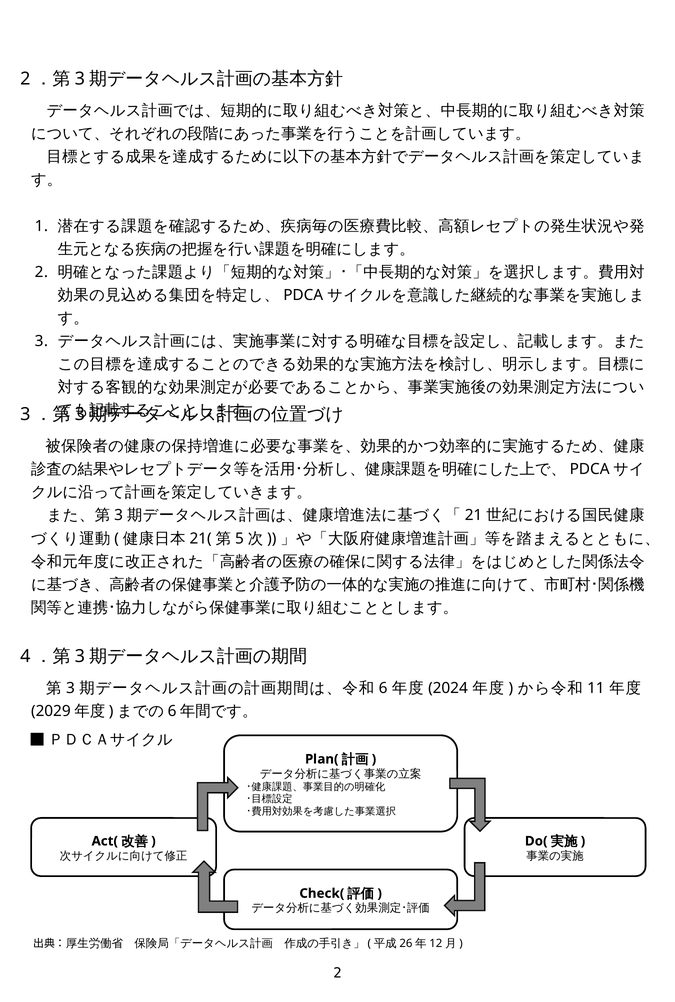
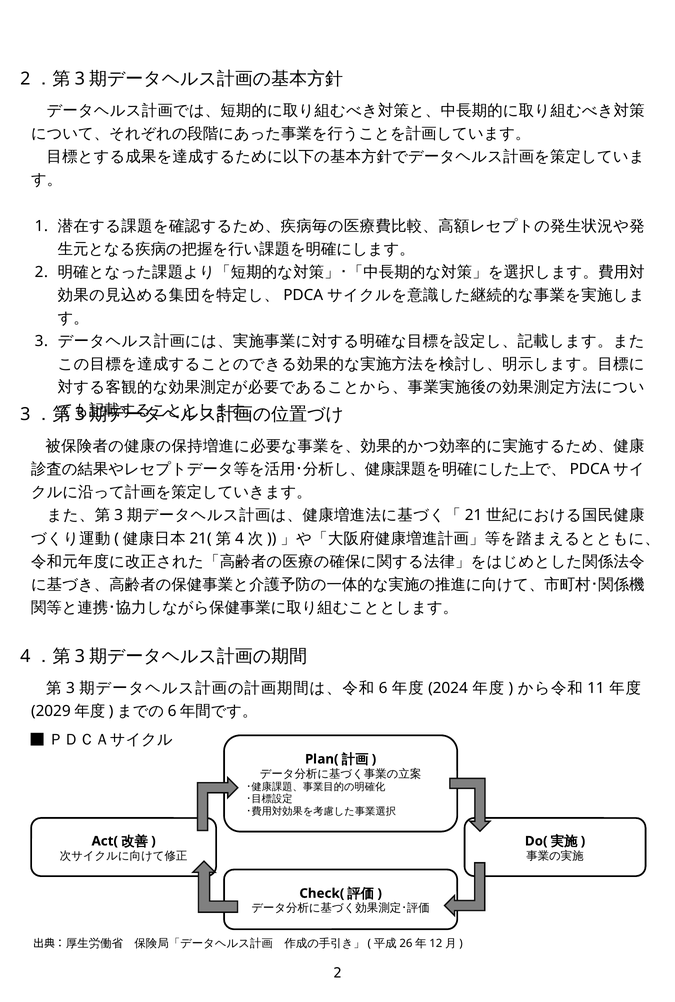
5: 5 -> 4
